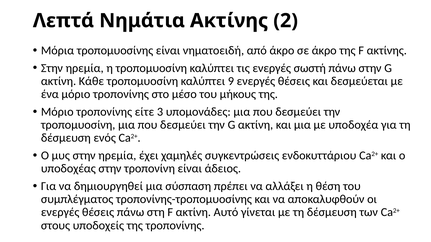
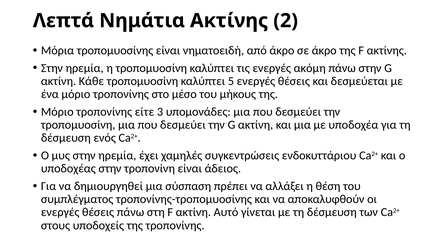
σωστή: σωστή -> ακόμη
9: 9 -> 5
